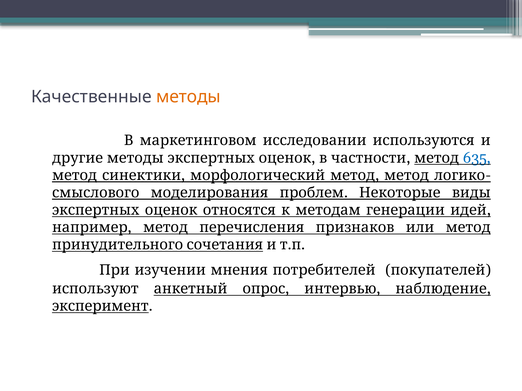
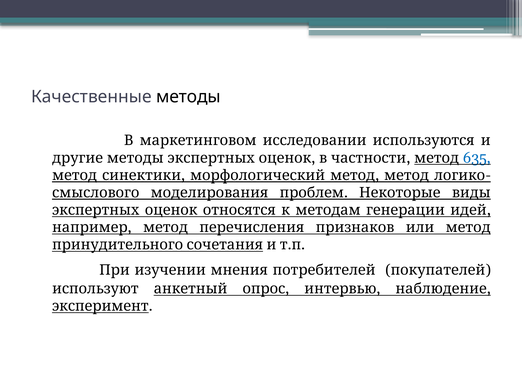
методы at (188, 97) colour: orange -> black
